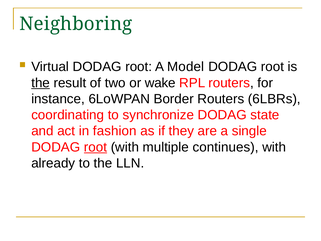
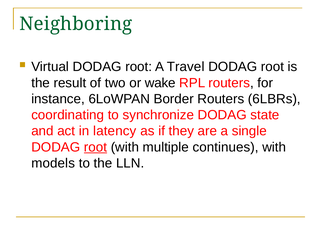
Model: Model -> Travel
the at (41, 83) underline: present -> none
fashion: fashion -> latency
already: already -> models
